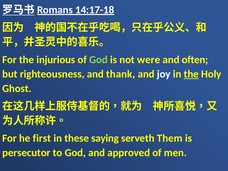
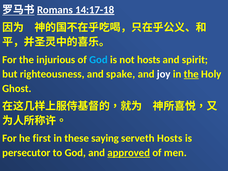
God at (98, 60) colour: light green -> light blue
not were: were -> hosts
often: often -> spirit
thank: thank -> spake
serveth Them: Them -> Hosts
approved underline: none -> present
